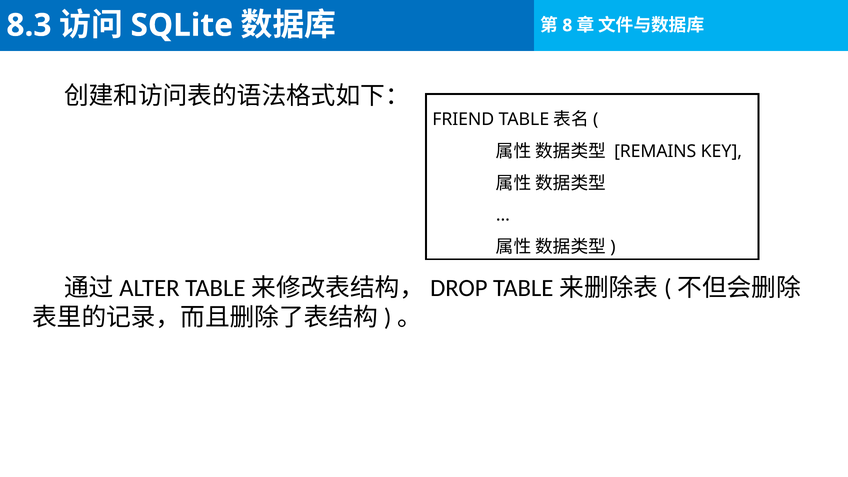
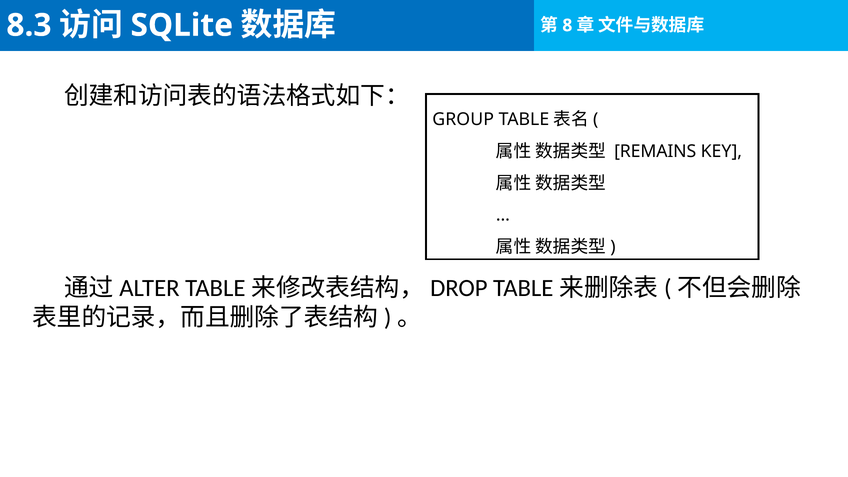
FRIEND: FRIEND -> GROUP
